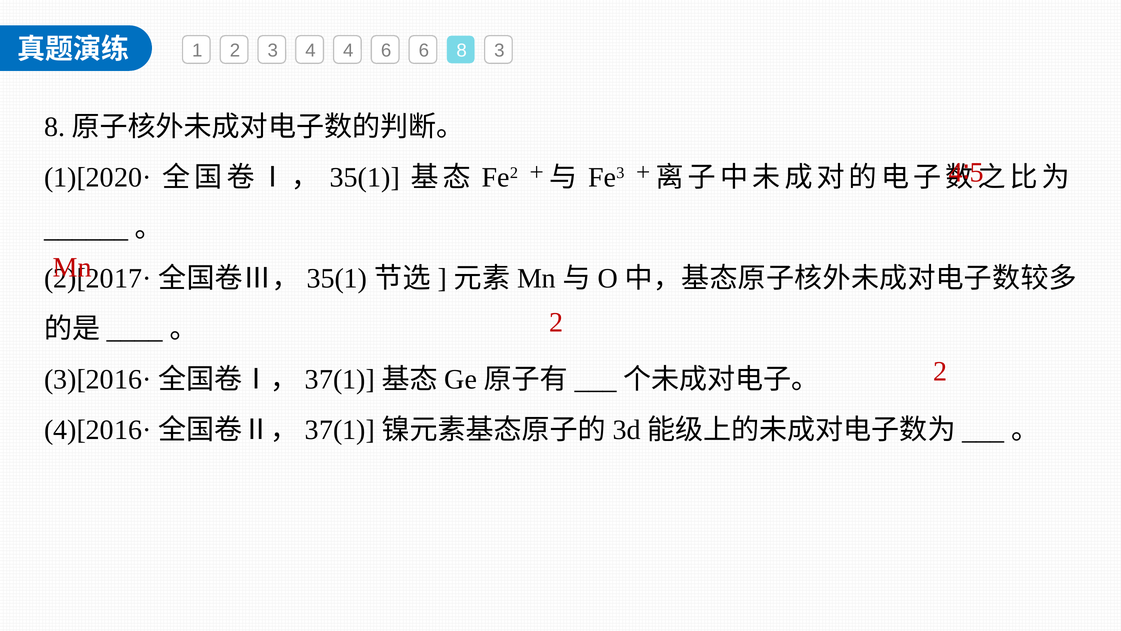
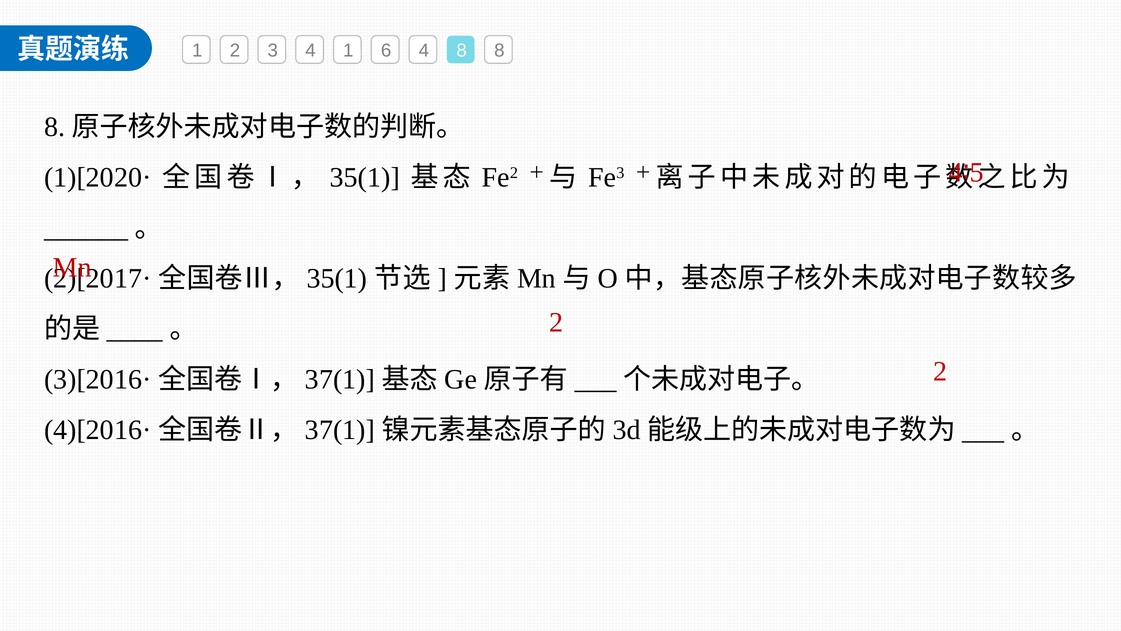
4 4: 4 -> 1
6 6: 6 -> 4
8 3: 3 -> 8
